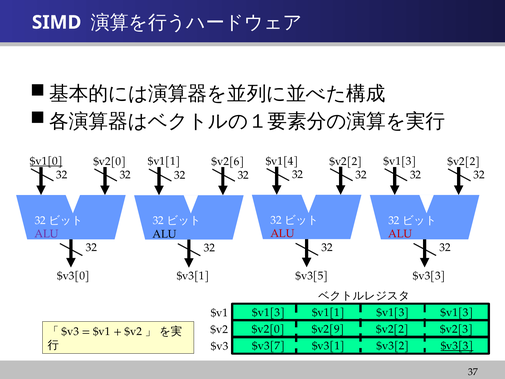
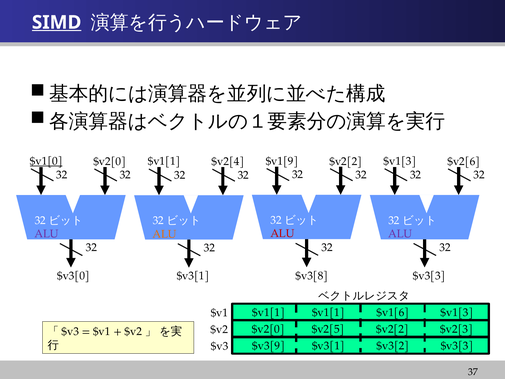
SIMD underline: none -> present
$v1[4: $v1[4 -> $v1[9
$v2[6: $v2[6 -> $v2[4
$v2[2 $v2[2: $v2[2 -> $v2[6
ALU at (400, 234) colour: red -> purple
ALU at (165, 234) colour: black -> orange
$v3[5: $v3[5 -> $v3[8
$v1[3 at (269, 312): $v1[3 -> $v1[1
$v1[1 $v1[3: $v1[3 -> $v1[6
$v2[9: $v2[9 -> $v2[5
$v3[7: $v3[7 -> $v3[9
$v3[3 at (457, 346) underline: present -> none
